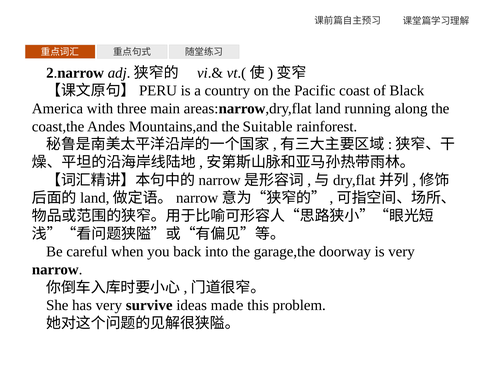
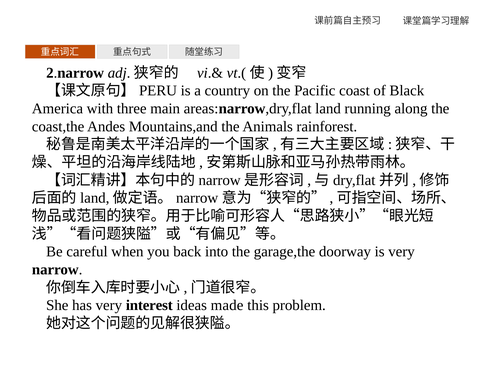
Suitable: Suitable -> Animals
survive: survive -> interest
